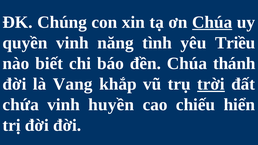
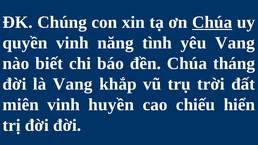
yêu Triều: Triều -> Vang
thánh: thánh -> tháng
trời underline: present -> none
chứa: chứa -> miên
